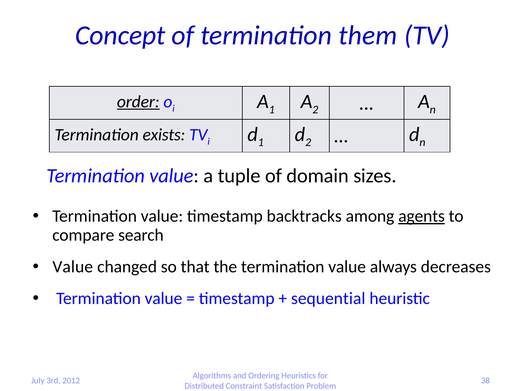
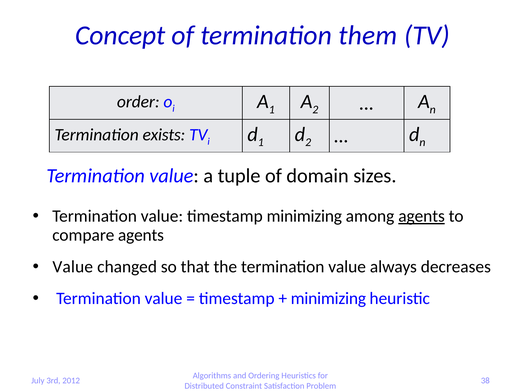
order underline: present -> none
timestamp backtracks: backtracks -> minimizing
compare search: search -> agents
sequential at (328, 298): sequential -> minimizing
